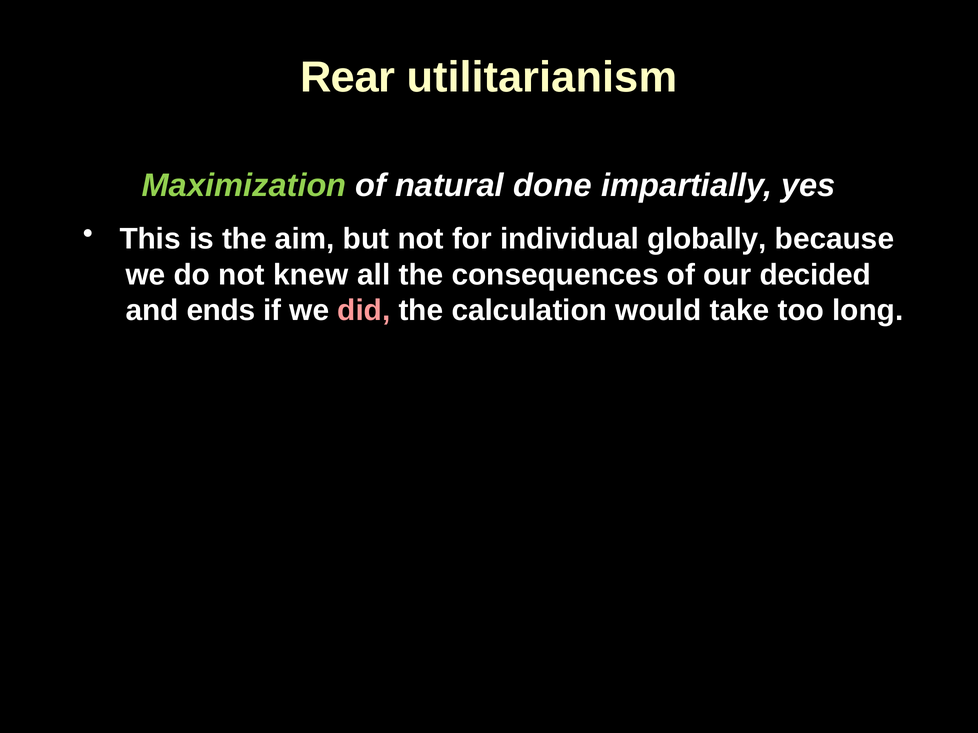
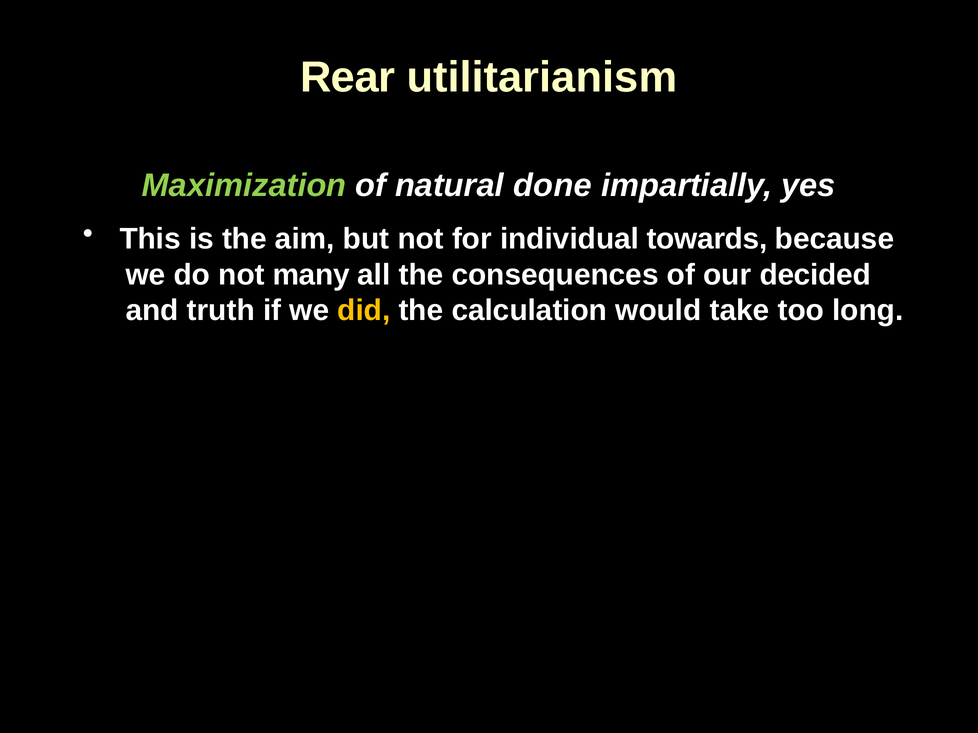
globally: globally -> towards
knew: knew -> many
ends: ends -> truth
did colour: pink -> yellow
